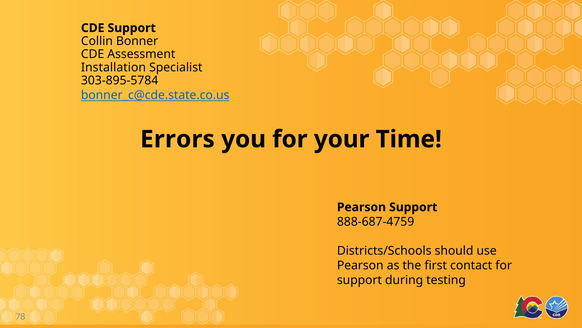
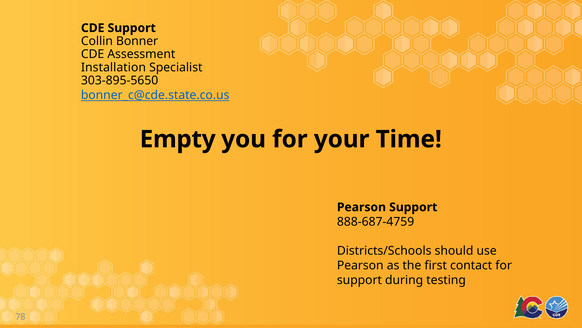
303-895-5784: 303-895-5784 -> 303-895-5650
Errors: Errors -> Empty
